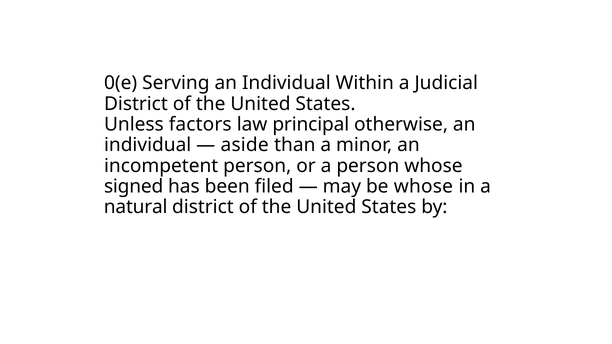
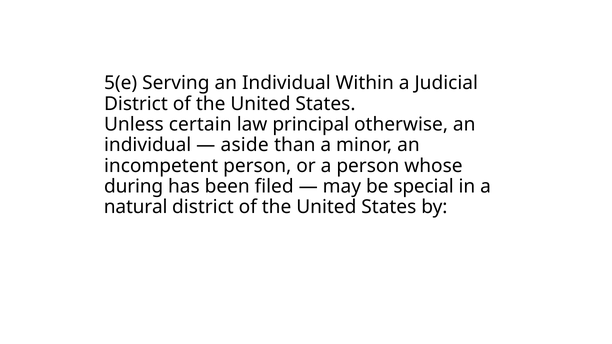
0(e: 0(e -> 5(e
factors: factors -> certain
signed: signed -> during
be whose: whose -> special
